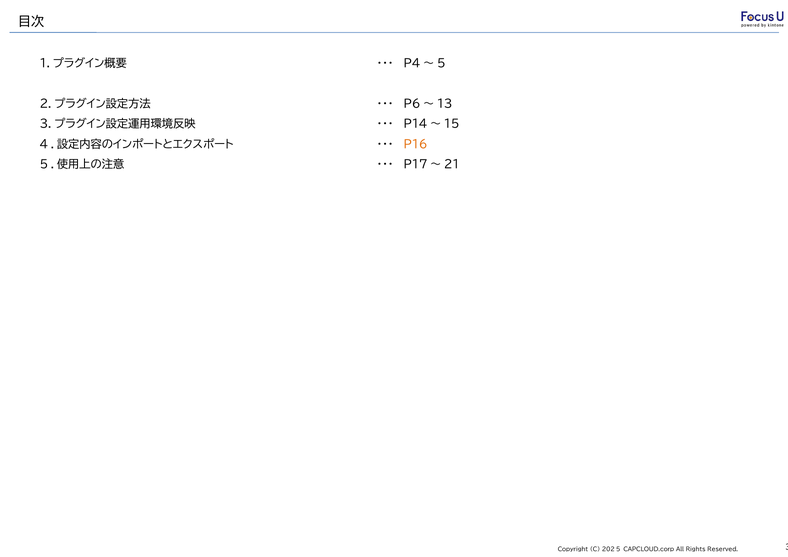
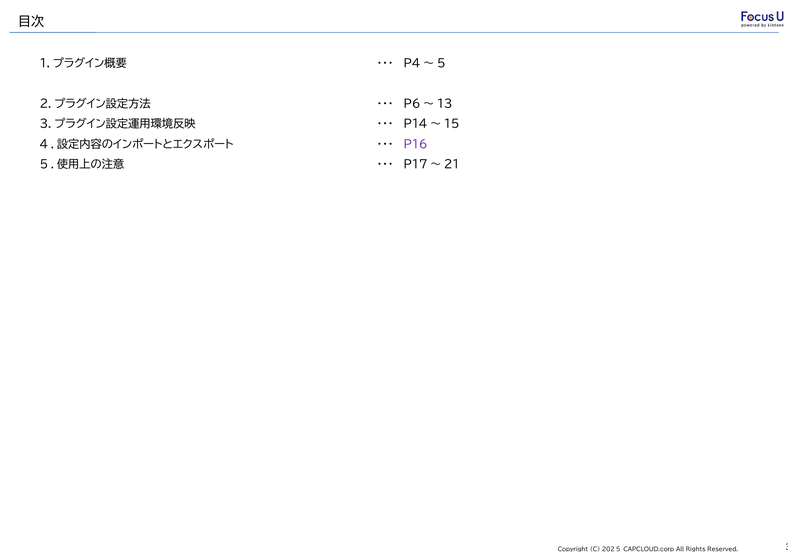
P16 colour: orange -> purple
